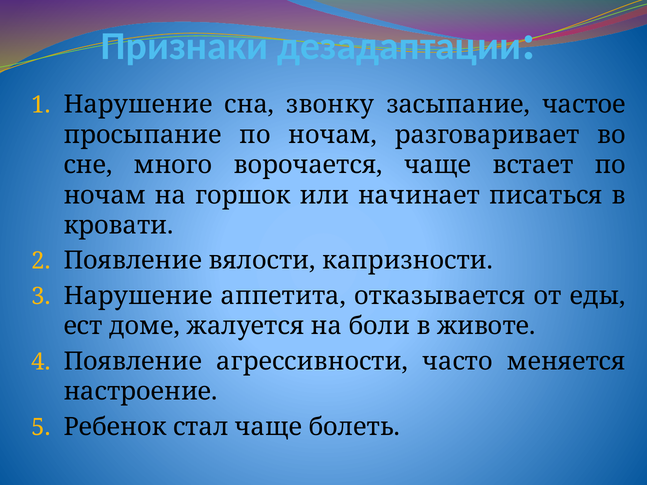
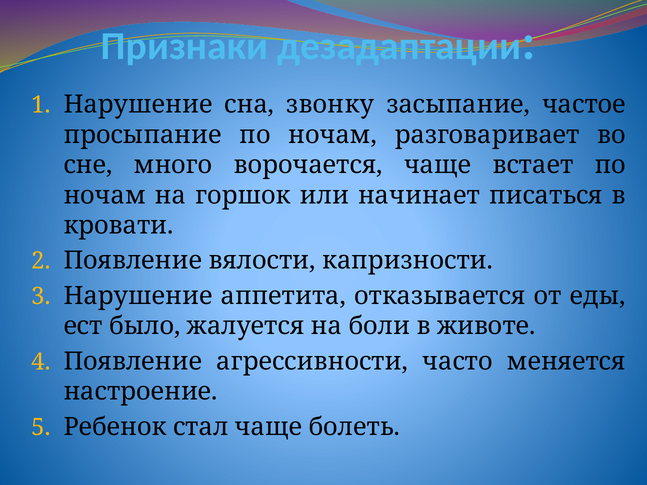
доме: доме -> было
